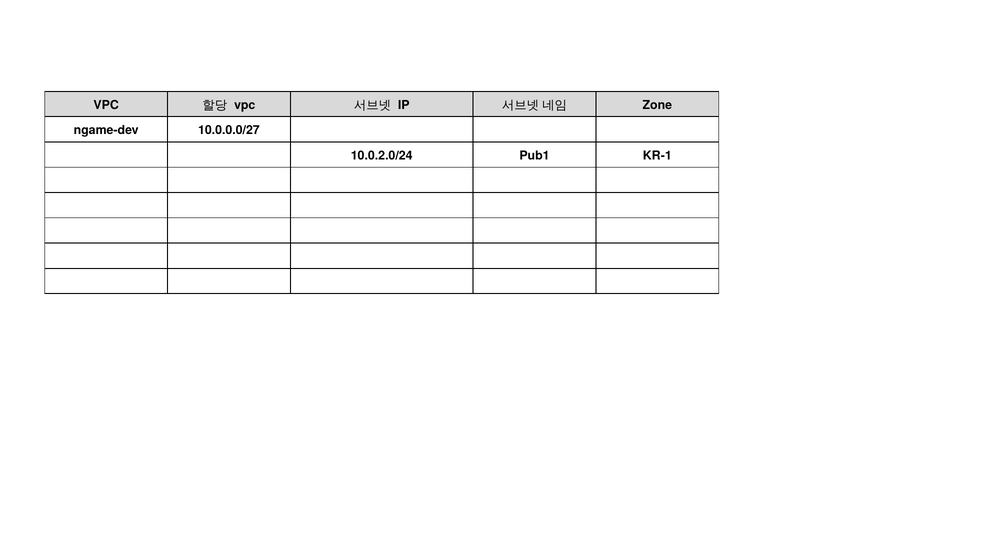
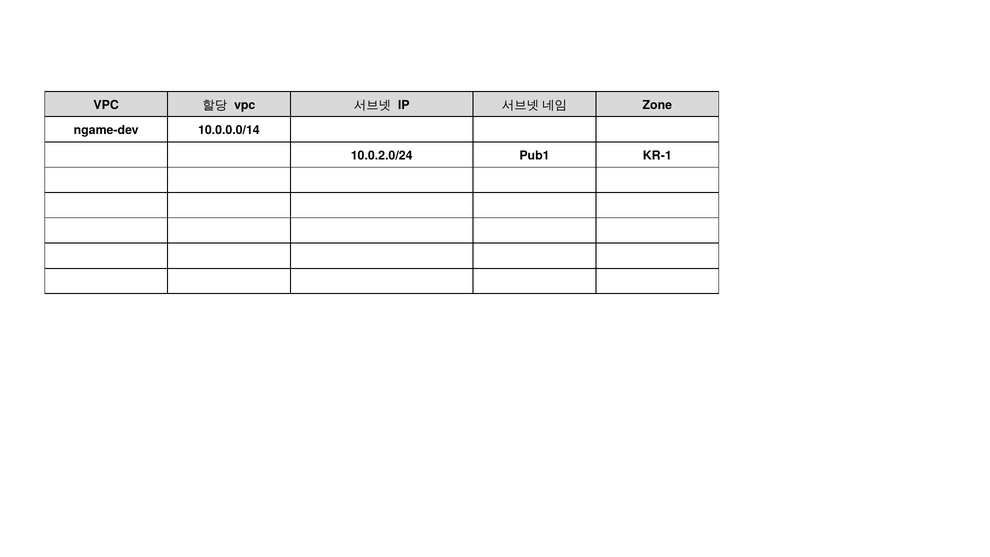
10.0.0.0/27: 10.0.0.0/27 -> 10.0.0.0/14
